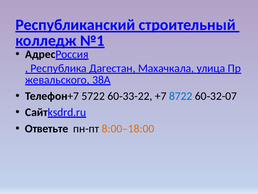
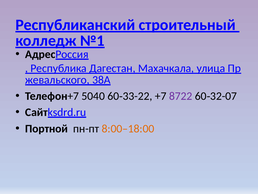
5722: 5722 -> 5040
8722 colour: blue -> purple
Ответьте: Ответьте -> Портной
